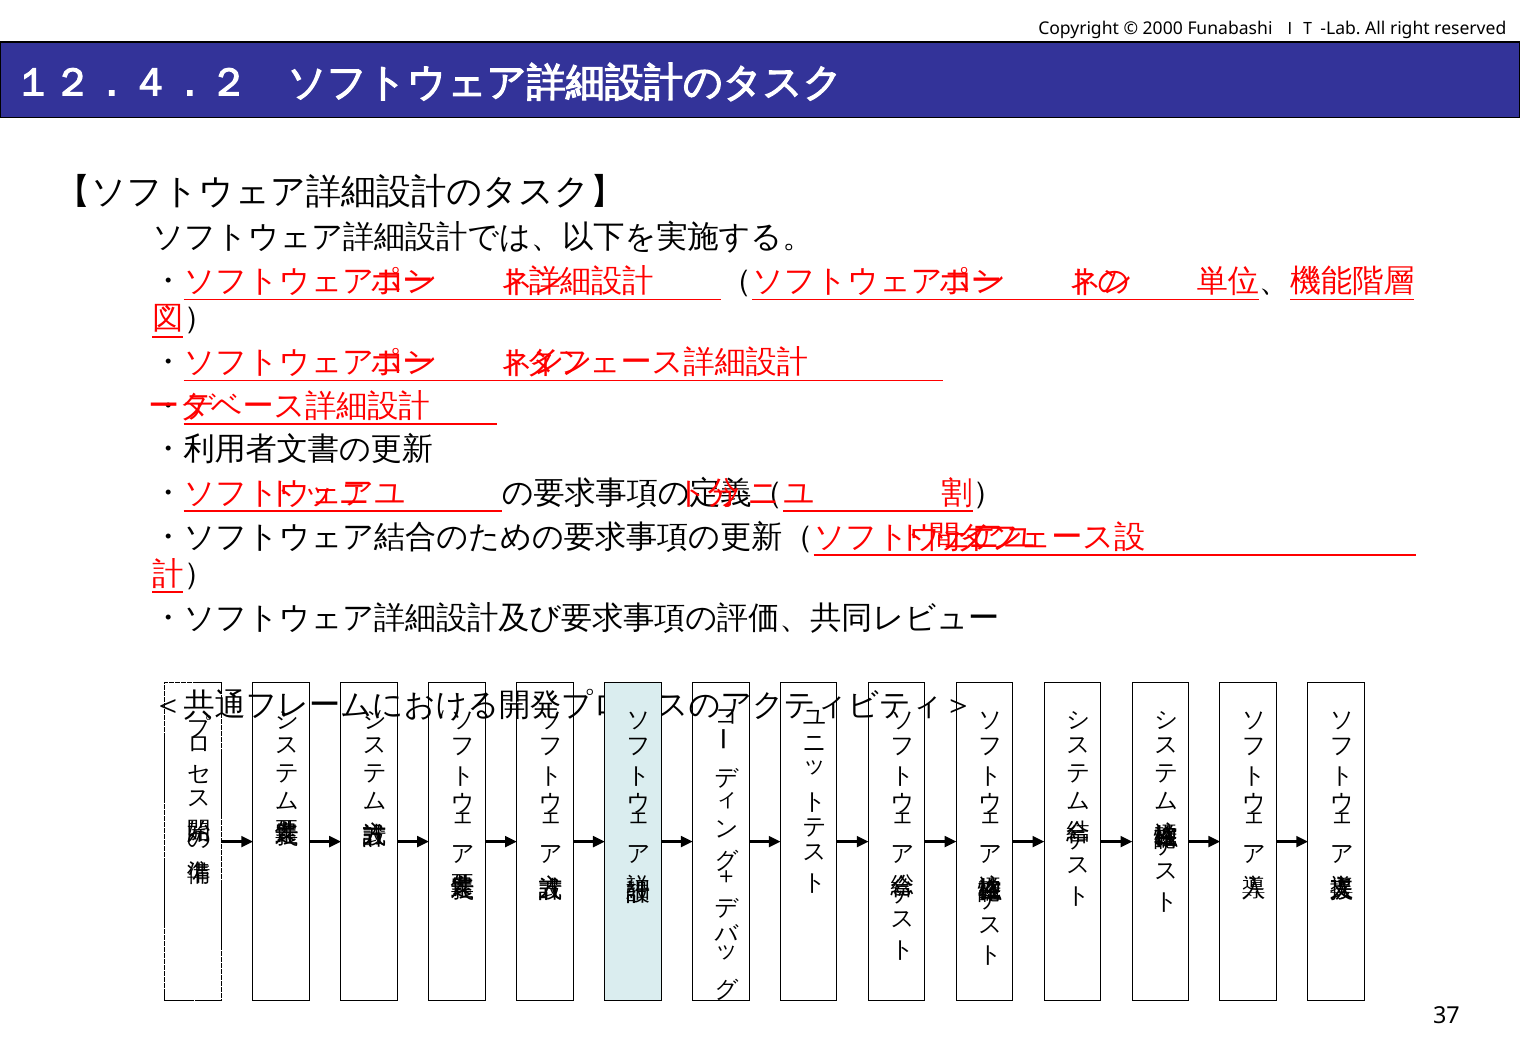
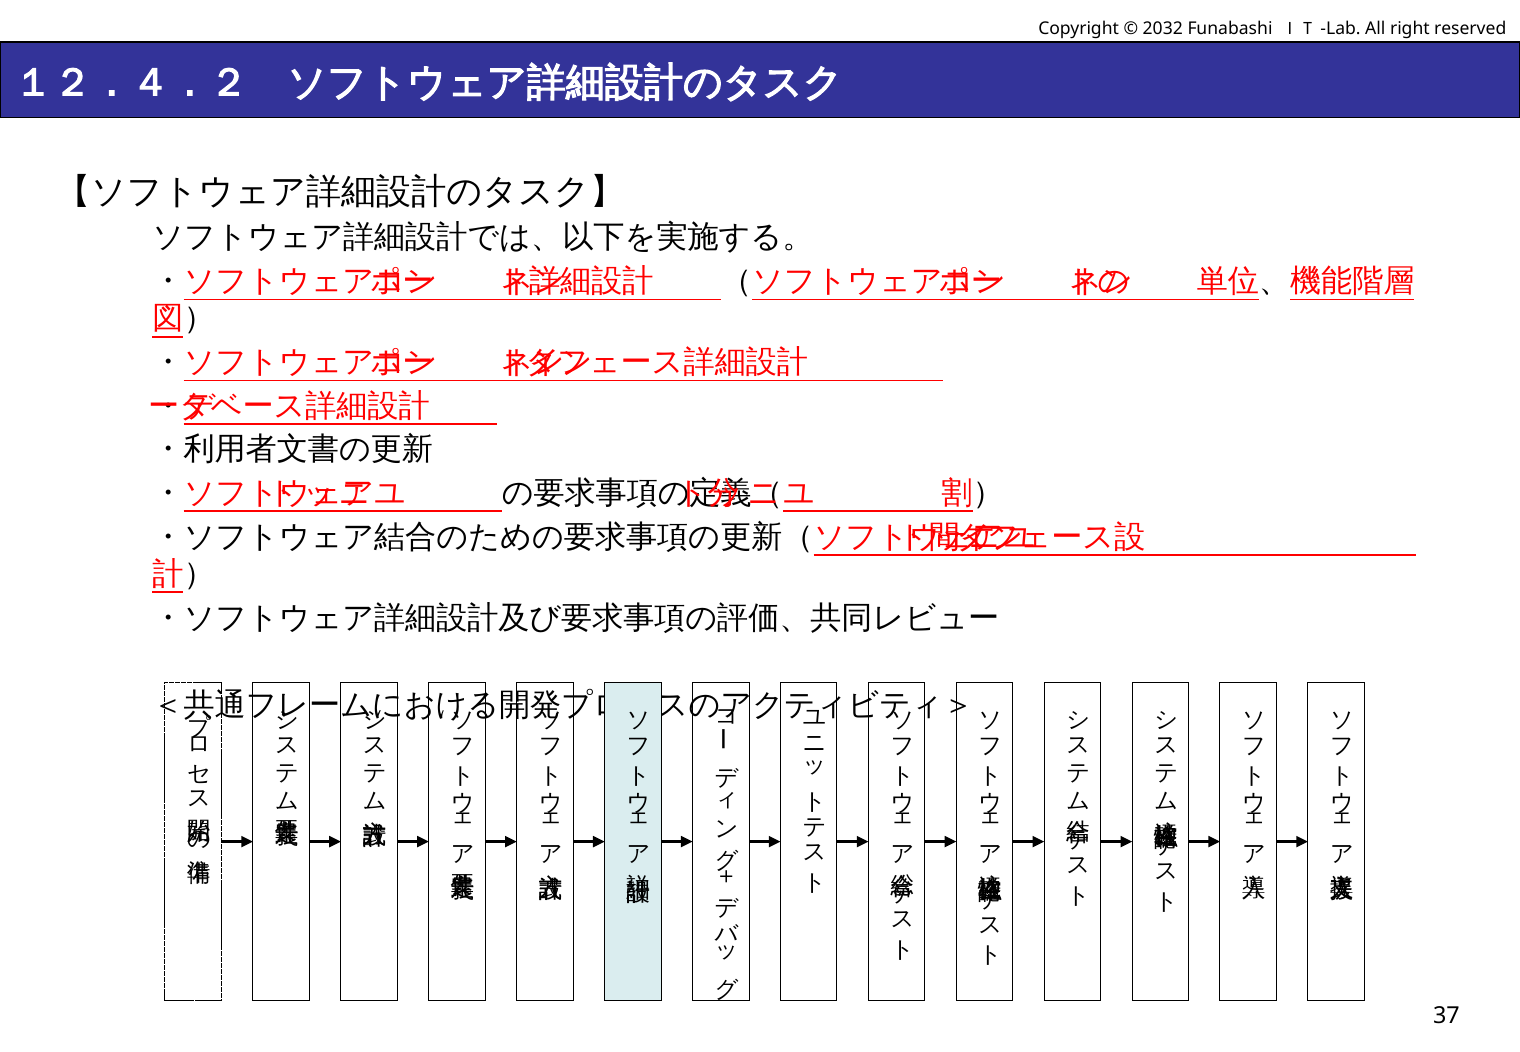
2000: 2000 -> 2032
